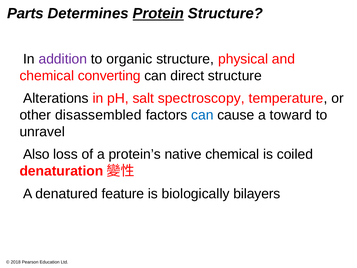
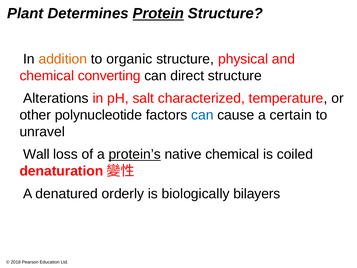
Parts: Parts -> Plant
addition colour: purple -> orange
spectroscopy: spectroscopy -> characterized
disassembled: disassembled -> polynucleotide
toward: toward -> certain
Also: Also -> Wall
protein’s underline: none -> present
feature: feature -> orderly
